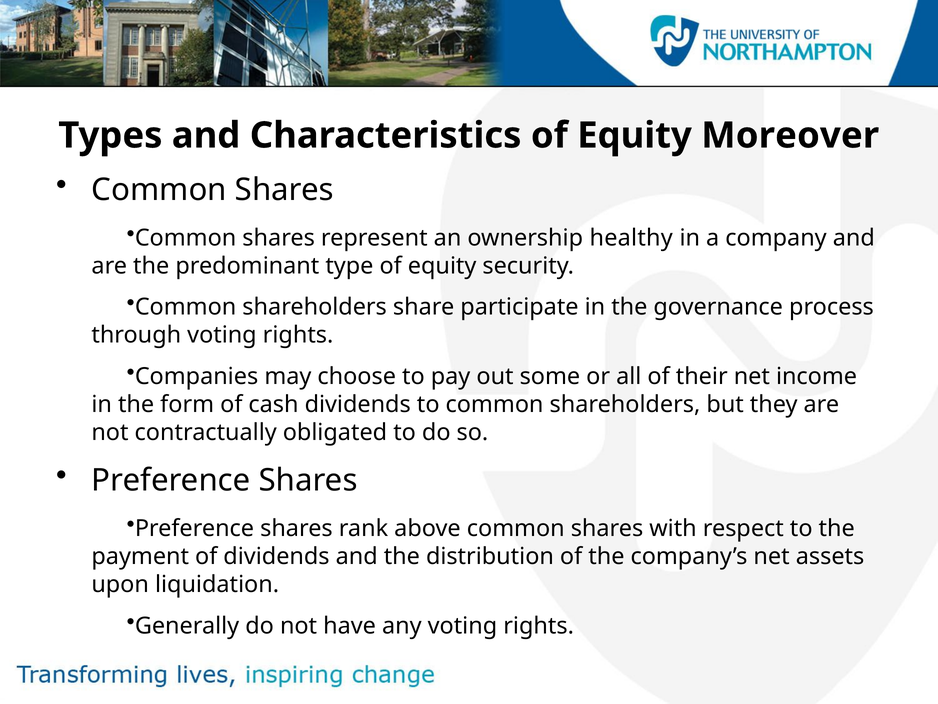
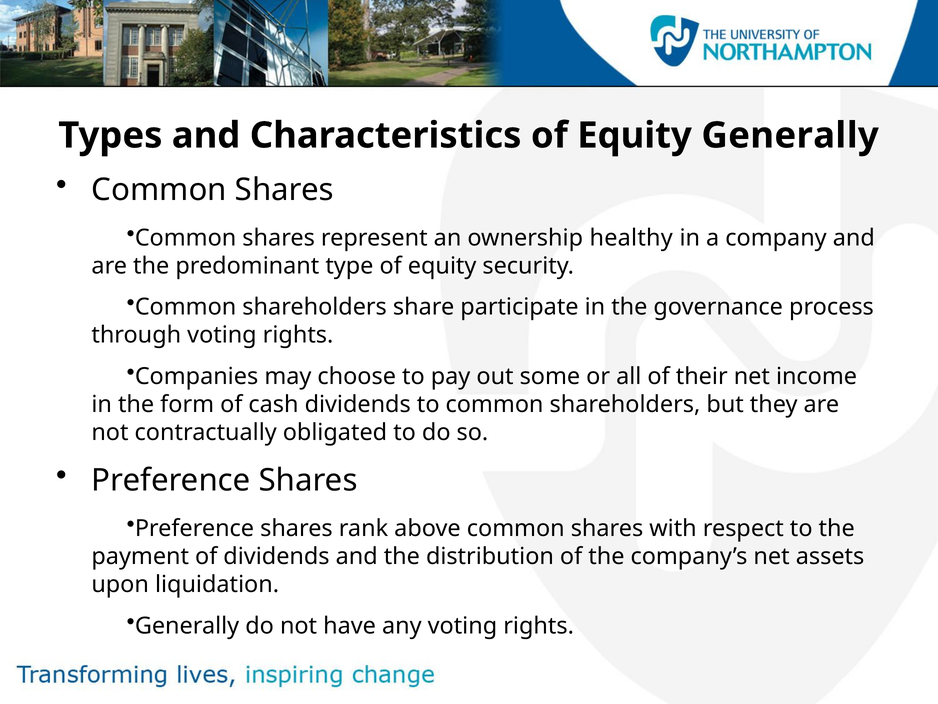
Equity Moreover: Moreover -> Generally
